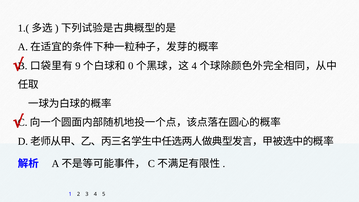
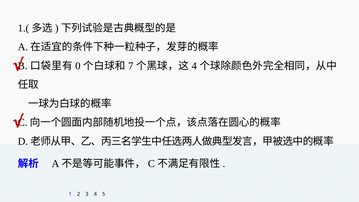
9: 9 -> 0
0: 0 -> 7
